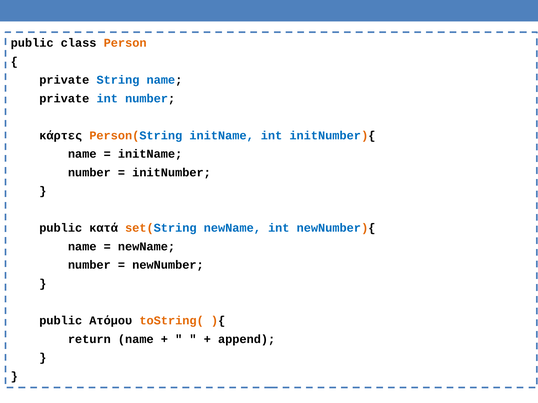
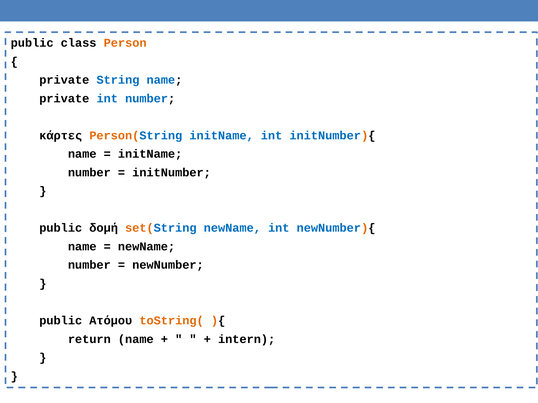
κατά: κατά -> δομή
append: append -> intern
